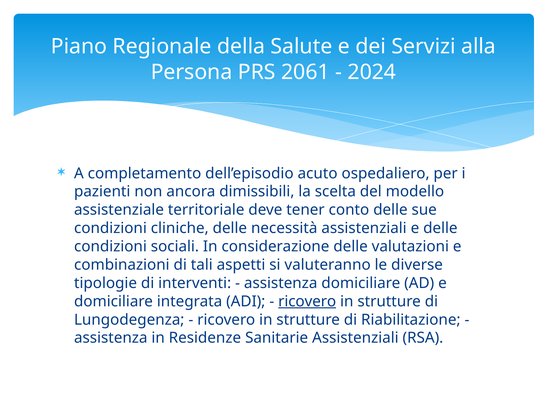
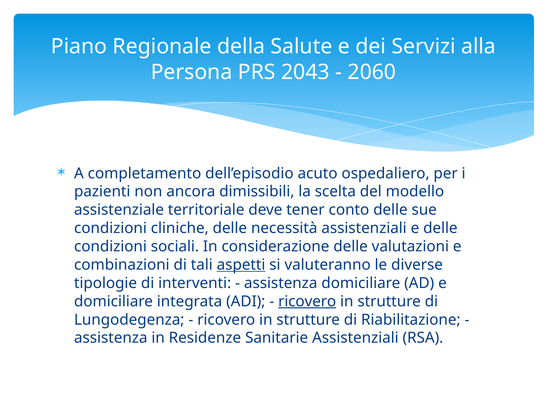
2061: 2061 -> 2043
2024: 2024 -> 2060
aspetti underline: none -> present
